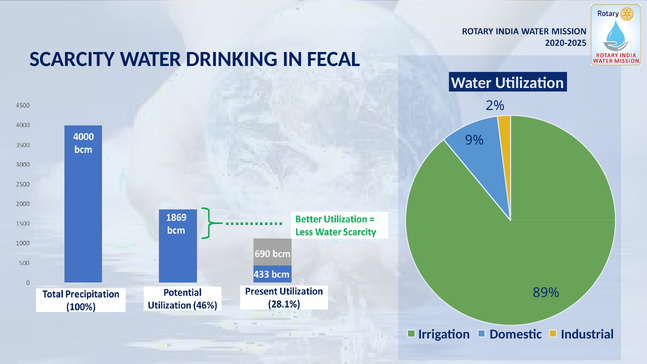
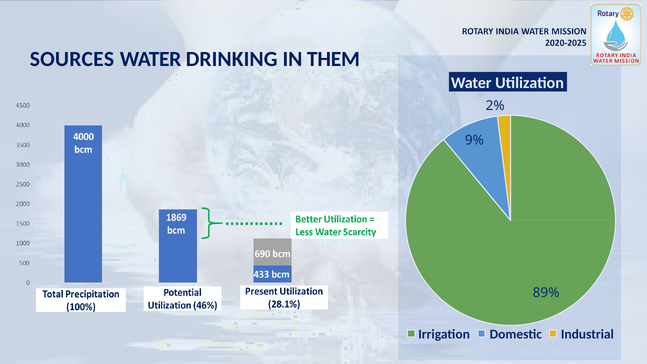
SCARCITY: SCARCITY -> SOURCES
FECAL: FECAL -> THEM
